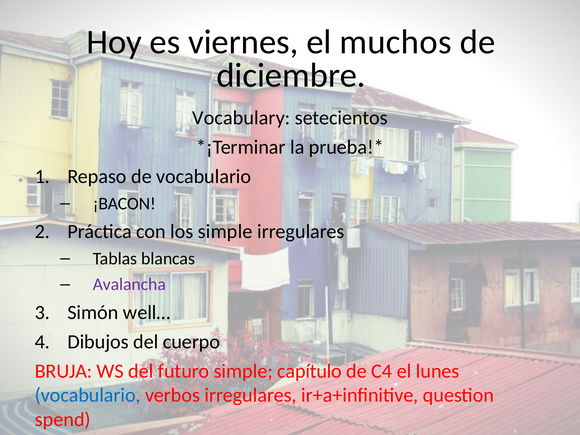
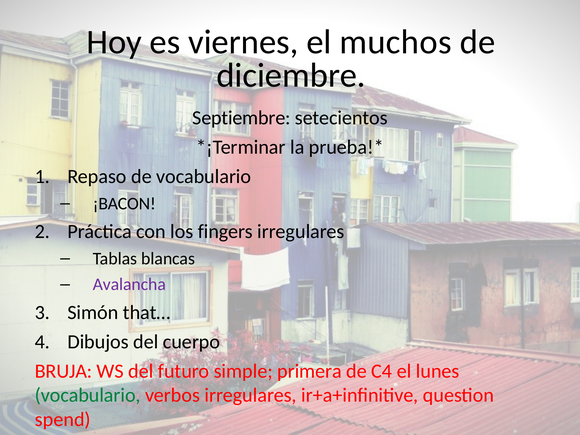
Vocabulary: Vocabulary -> Septiembre
los simple: simple -> fingers
well…: well… -> that…
capítulo: capítulo -> primera
vocabulario at (88, 395) colour: blue -> green
